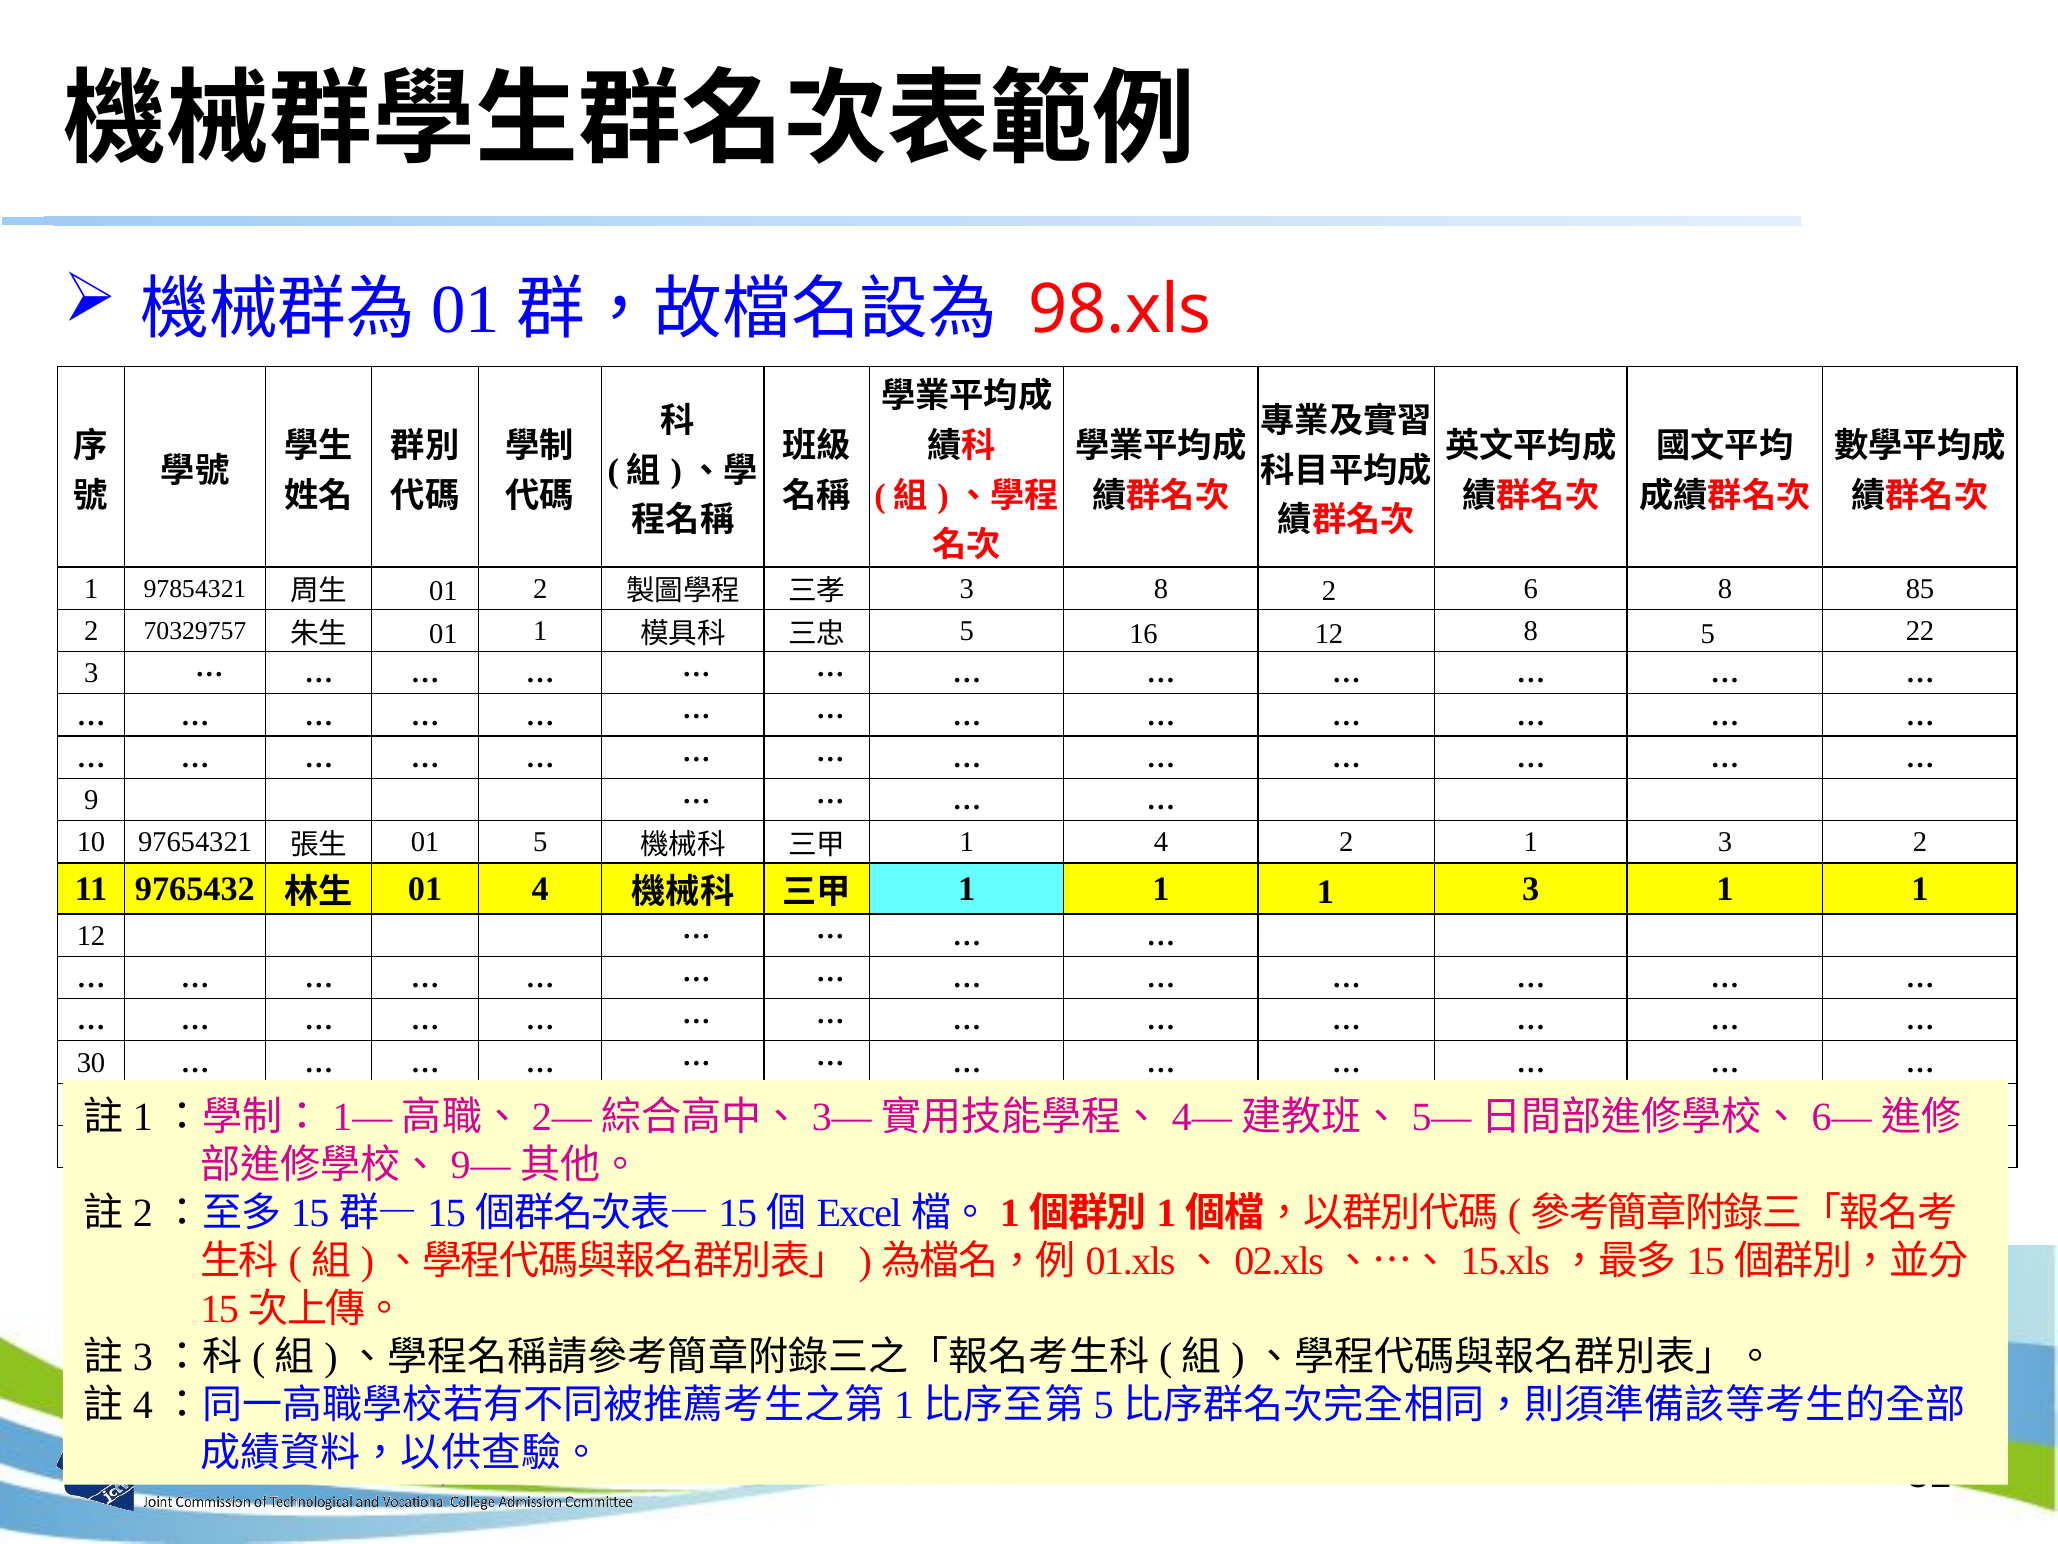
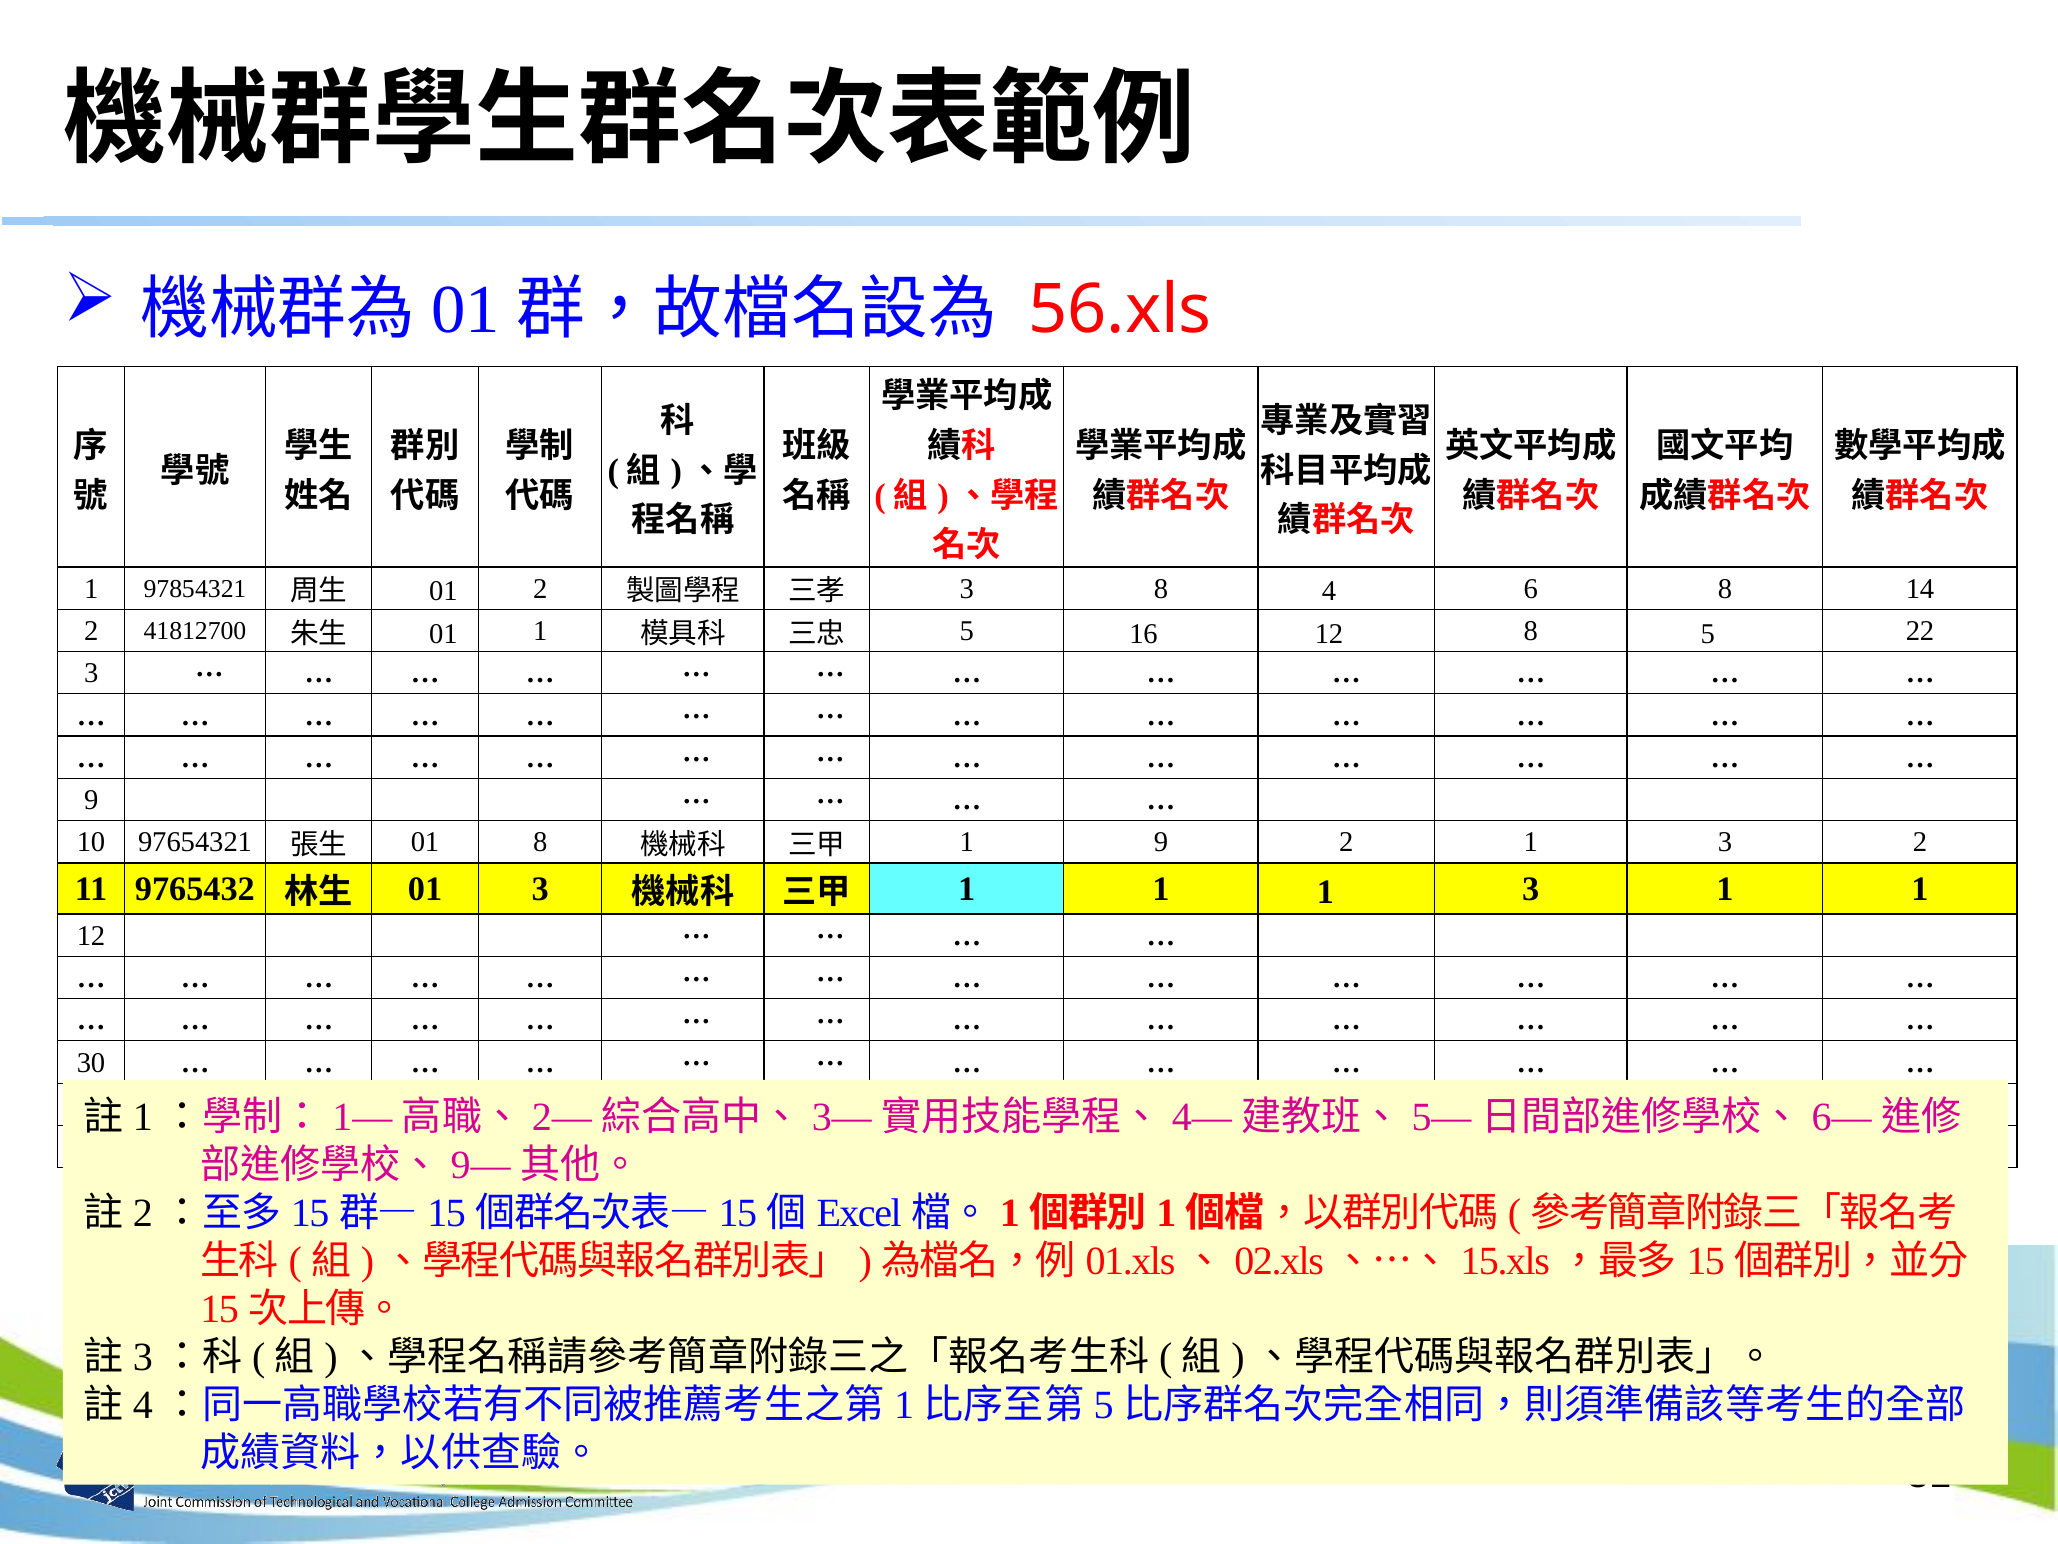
98.xls: 98.xls -> 56.xls
8 2: 2 -> 4
85: 85 -> 14
70329757: 70329757 -> 41812700
01 5: 5 -> 8
1 4: 4 -> 9
4 at (540, 889): 4 -> 3
